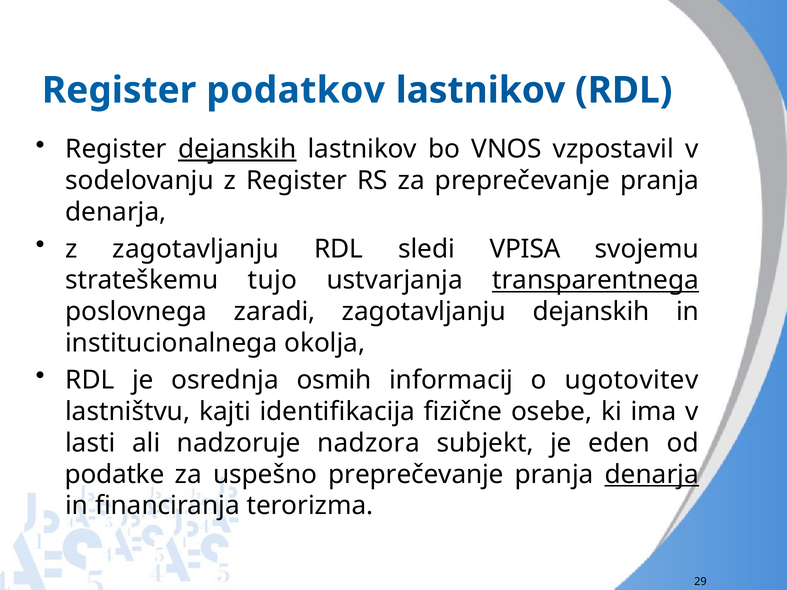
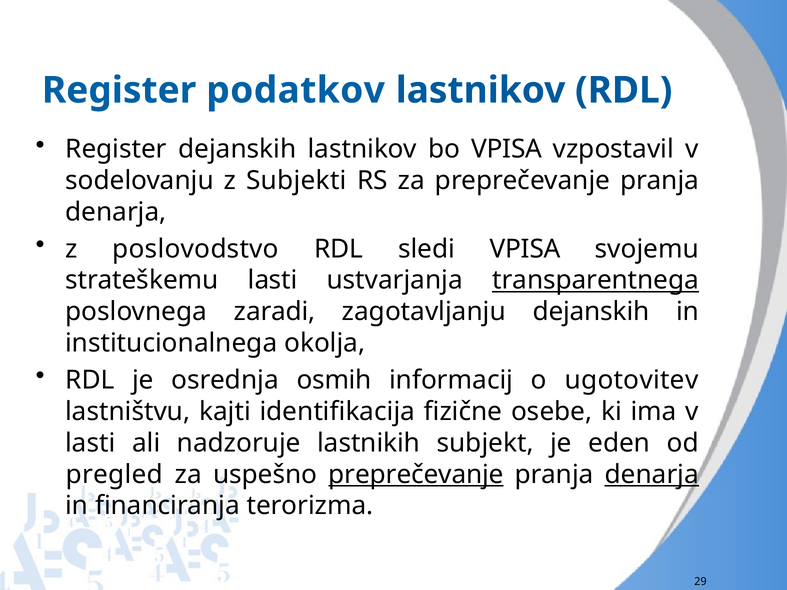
dejanskih at (237, 149) underline: present -> none
bo VNOS: VNOS -> VPISA
z Register: Register -> Subjekti
z zagotavljanju: zagotavljanju -> poslovodstvo
strateškemu tujo: tujo -> lasti
nadzora: nadzora -> lastnikih
podatke: podatke -> pregled
preprečevanje at (416, 475) underline: none -> present
